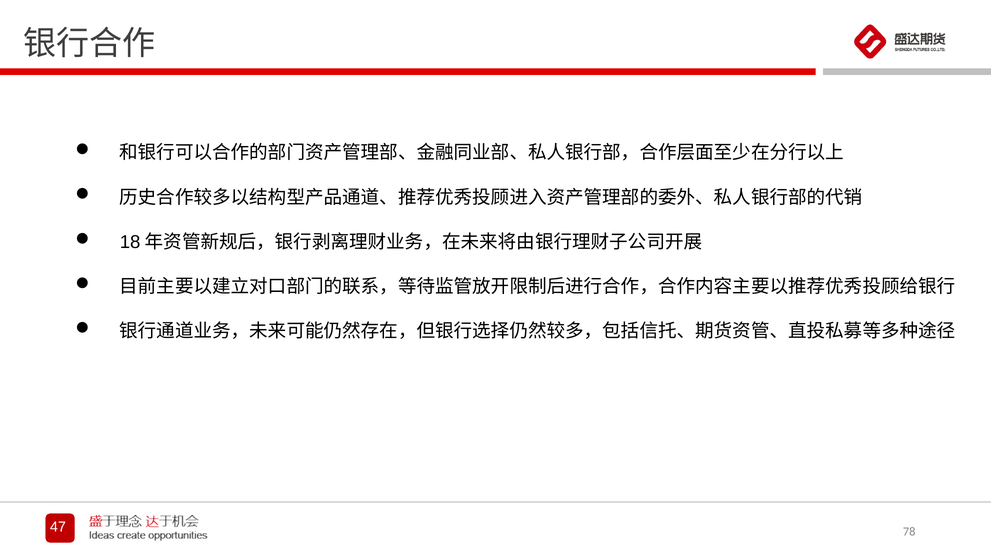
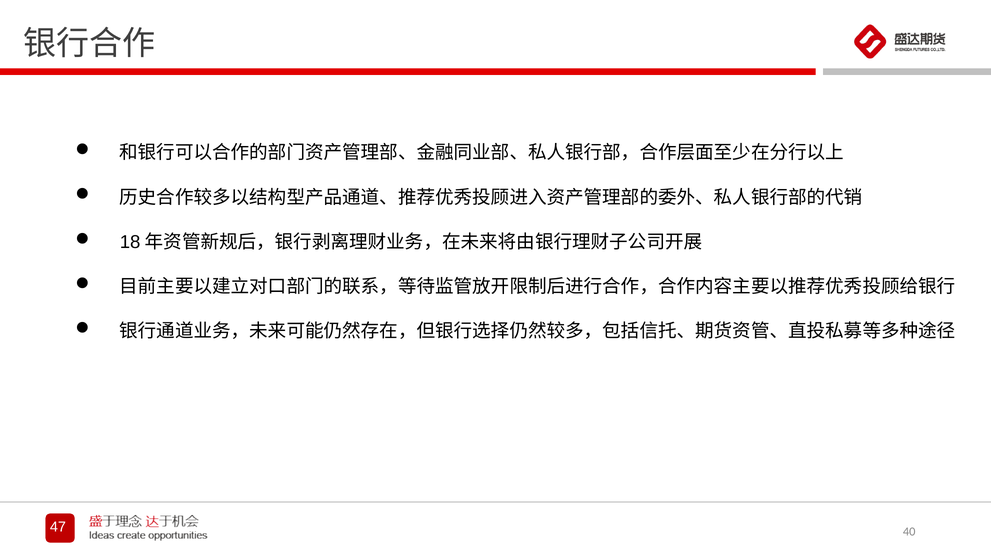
78: 78 -> 40
